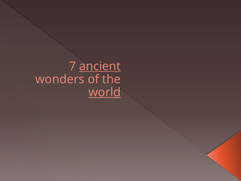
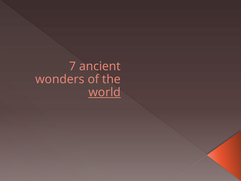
ancient underline: present -> none
